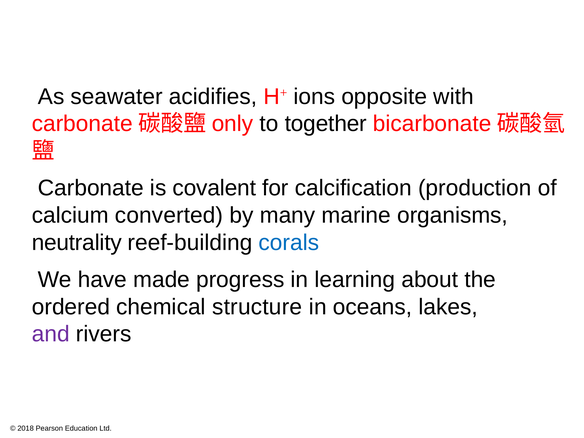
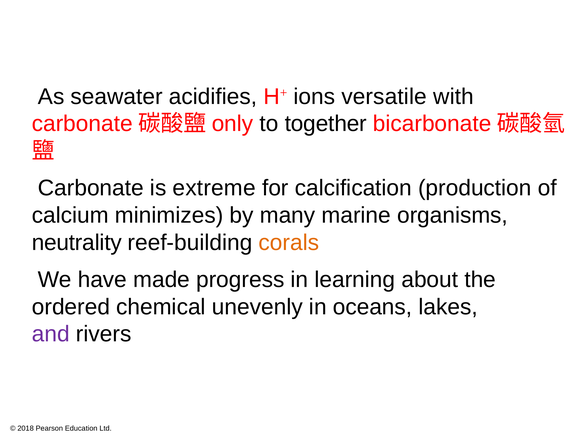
opposite: opposite -> versatile
covalent: covalent -> extreme
converted: converted -> minimizes
corals colour: blue -> orange
structure: structure -> unevenly
